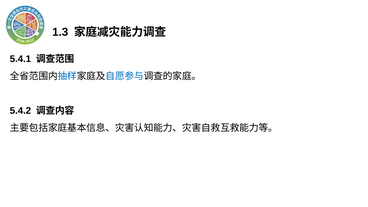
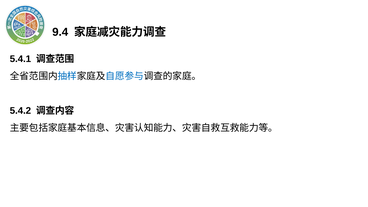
1.3: 1.3 -> 9.4
